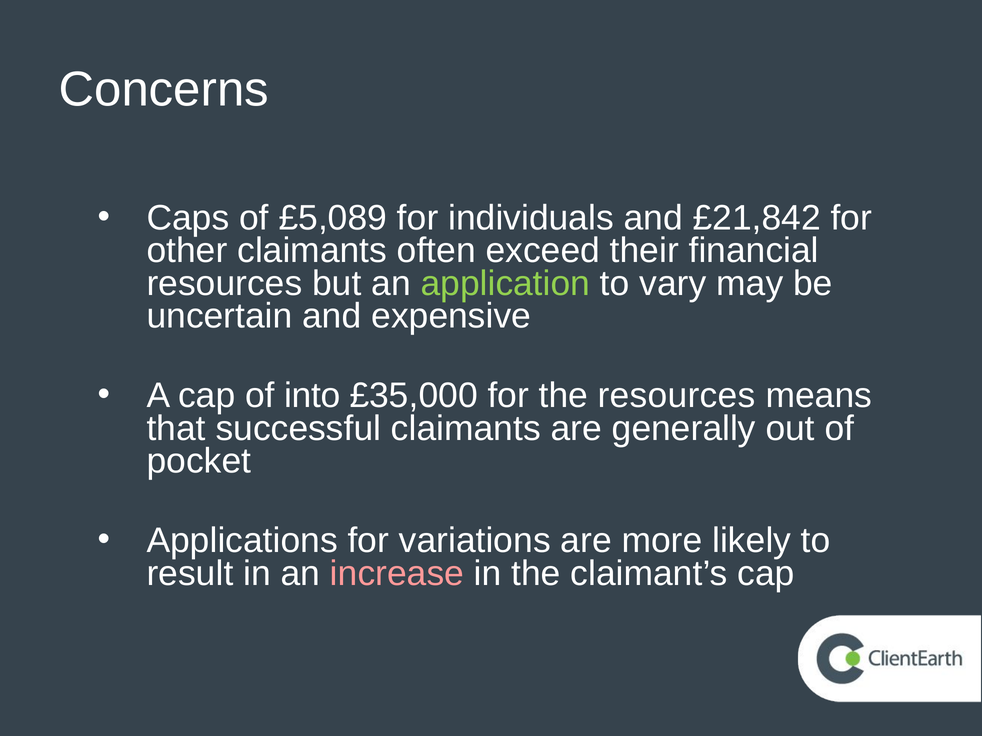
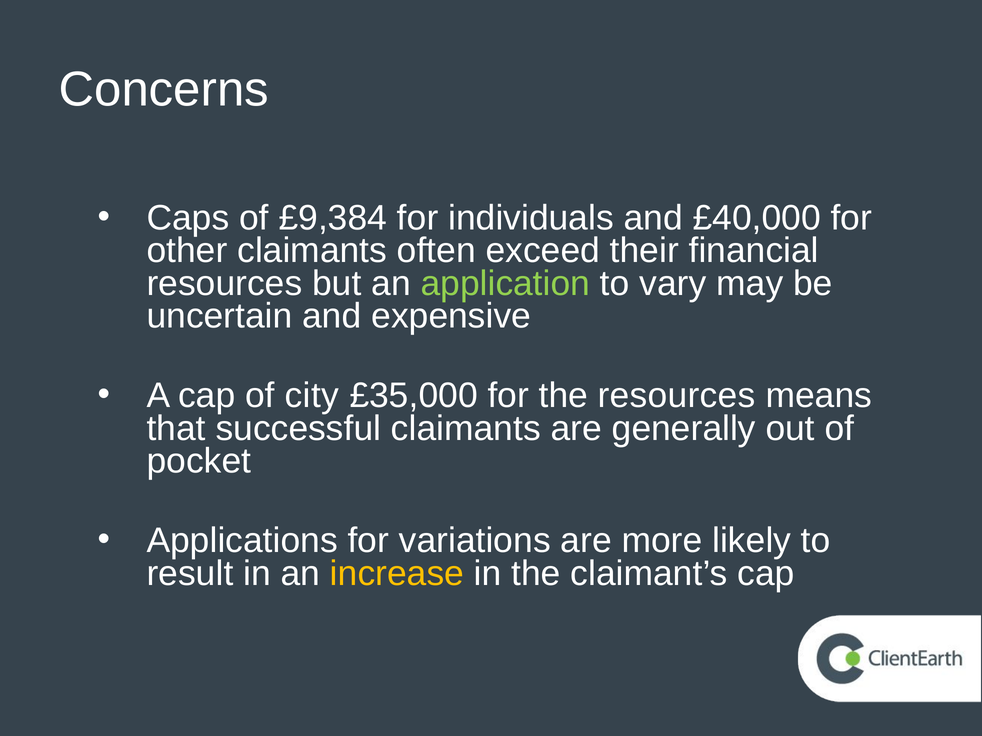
£5,089: £5,089 -> £9,384
£21,842: £21,842 -> £40,000
into: into -> city
increase colour: pink -> yellow
